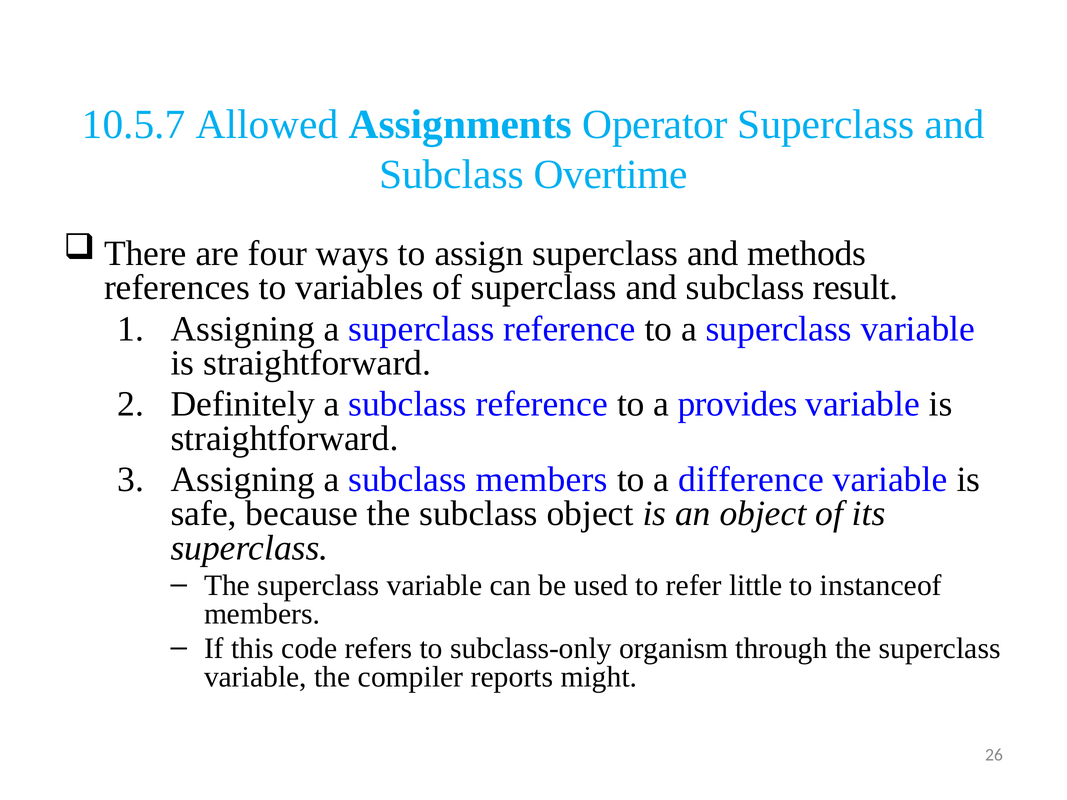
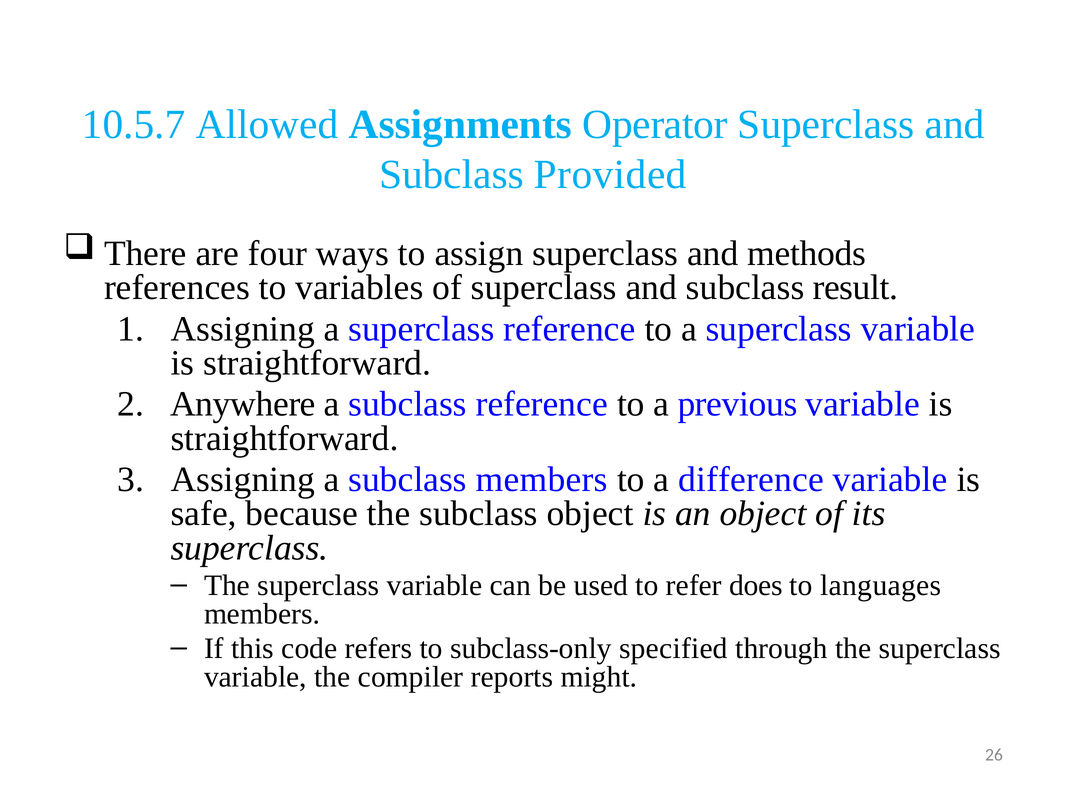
Overtime: Overtime -> Provided
Definitely: Definitely -> Anywhere
provides: provides -> previous
little: little -> does
instanceof: instanceof -> languages
organism: organism -> specified
